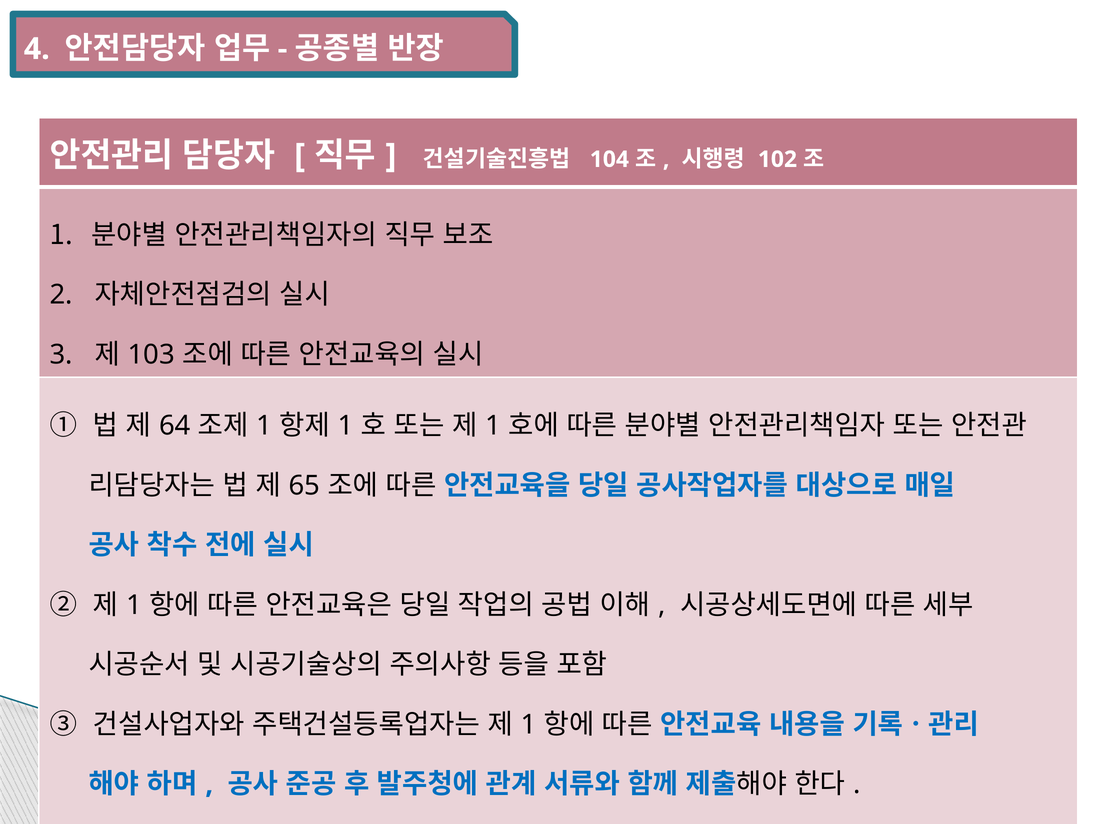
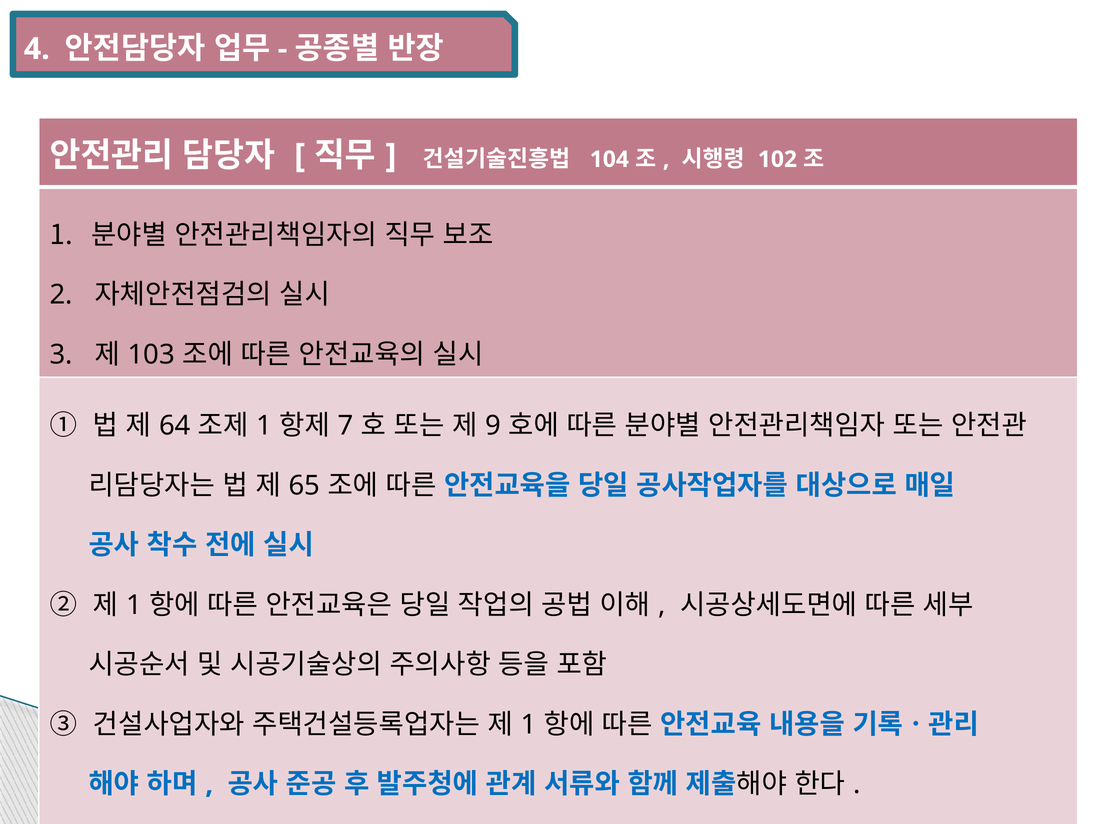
1 at (346, 426): 1 -> 7
1 at (493, 426): 1 -> 9
